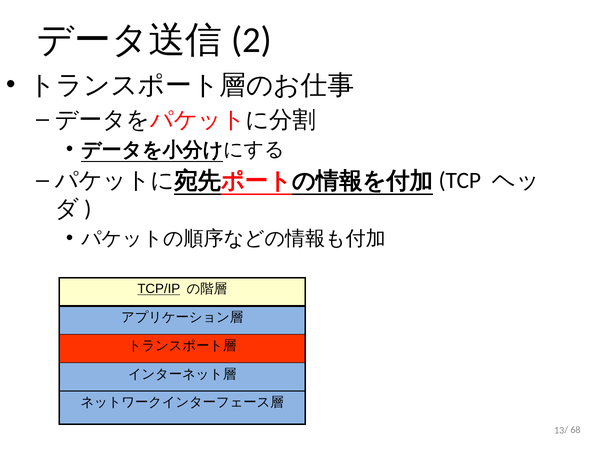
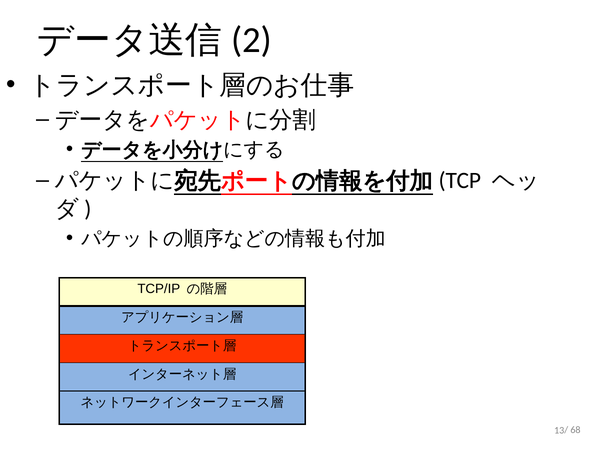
TCP/IP underline: present -> none
